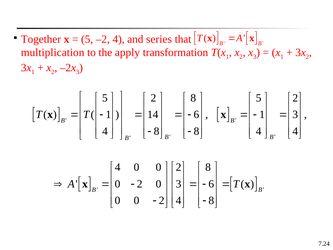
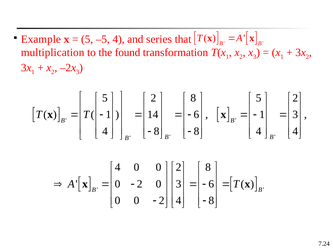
Together: Together -> Example
–2: –2 -> –5
apply: apply -> found
